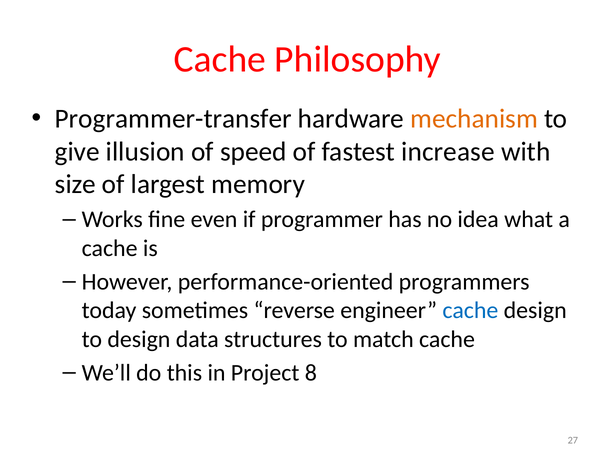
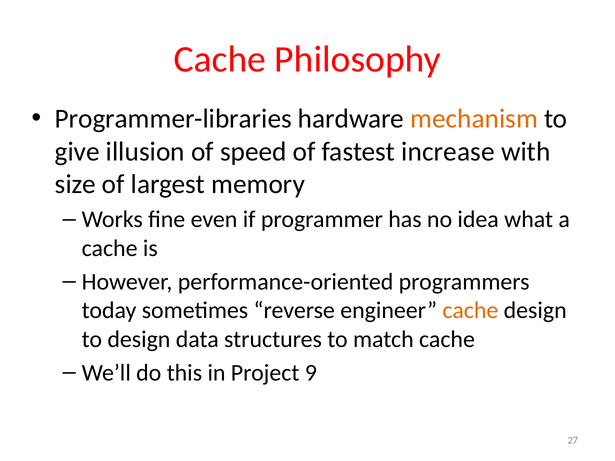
Programmer-transfer: Programmer-transfer -> Programmer-libraries
cache at (470, 311) colour: blue -> orange
8: 8 -> 9
